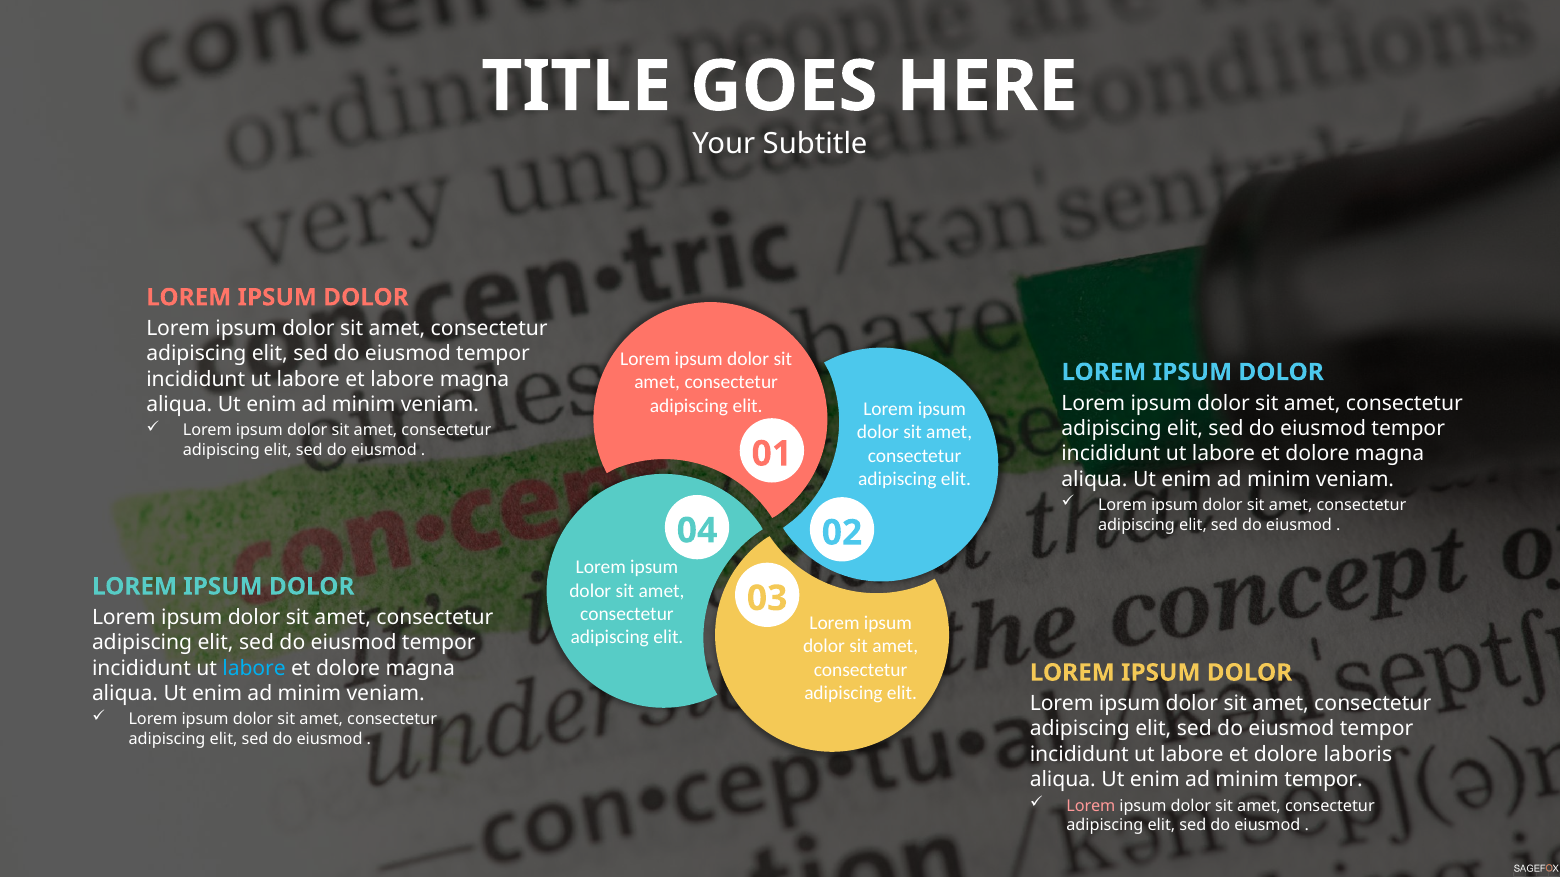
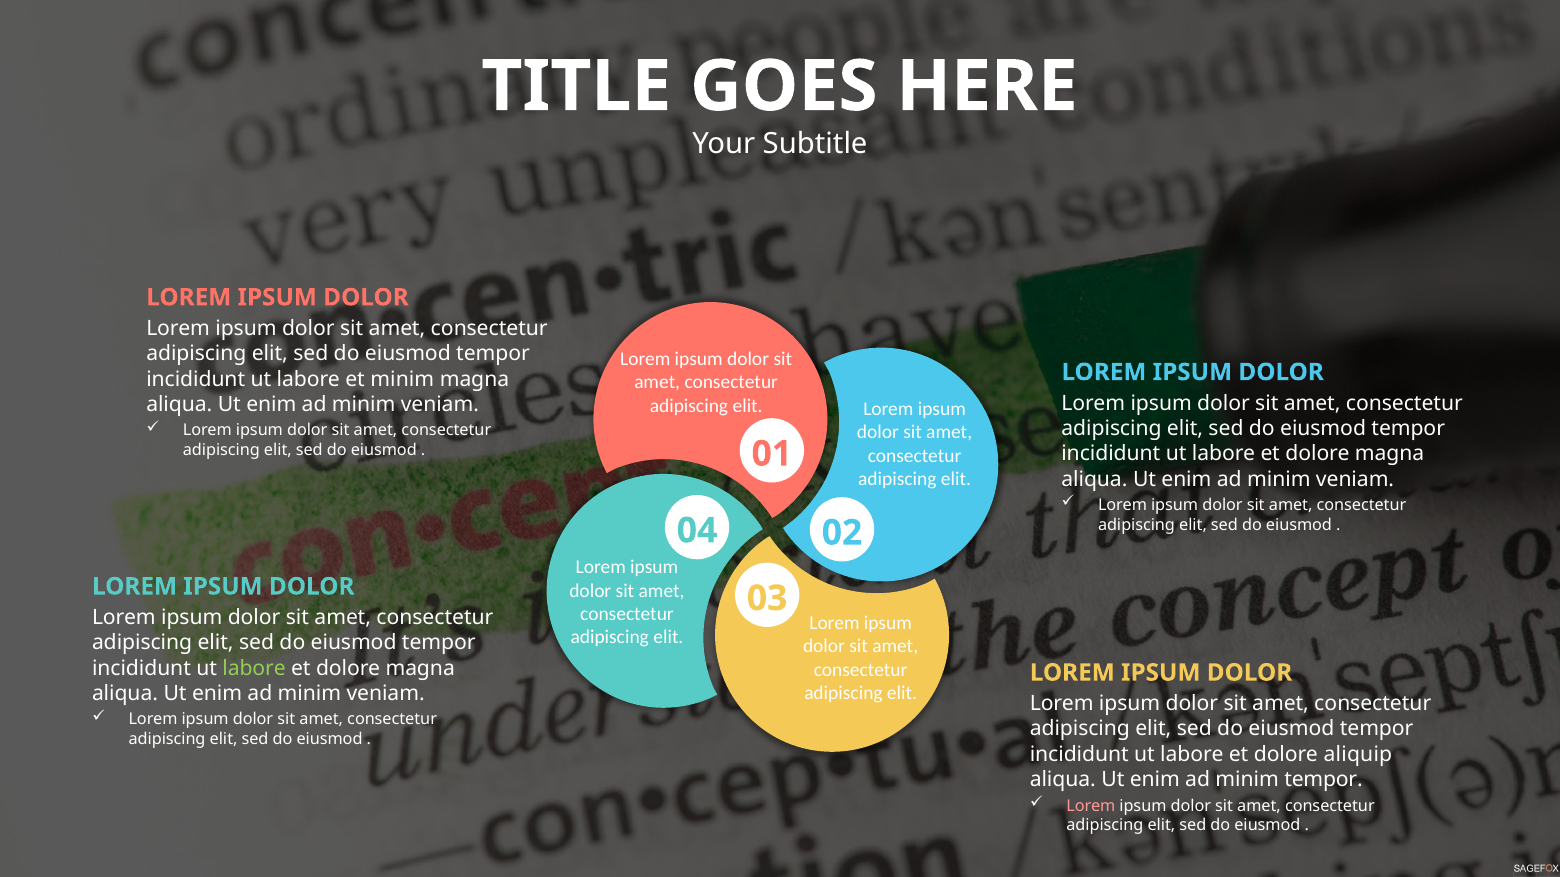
et labore: labore -> minim
labore at (254, 669) colour: light blue -> light green
laboris: laboris -> aliquip
